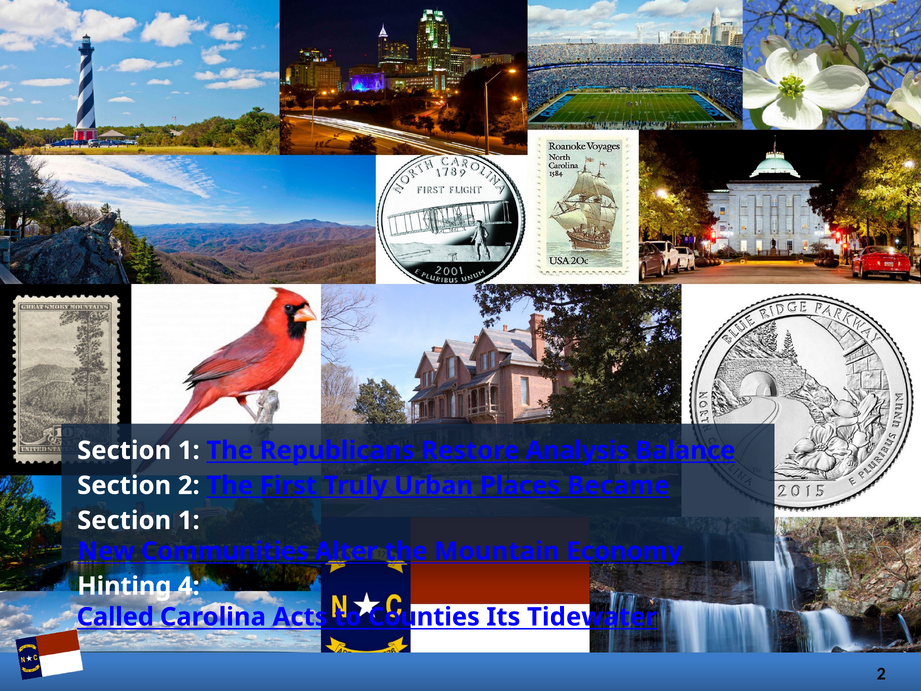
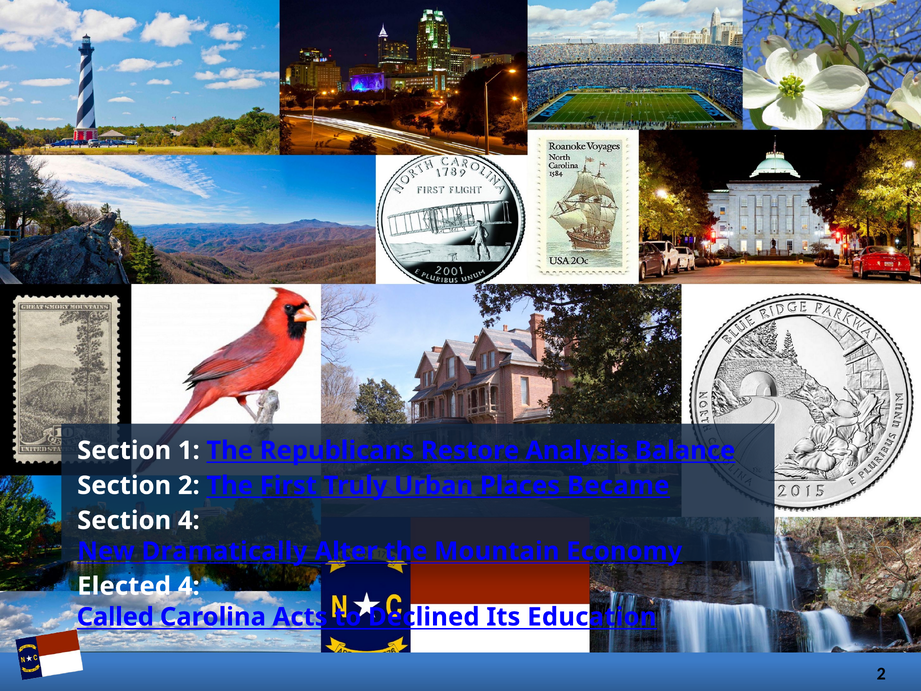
1 at (189, 520): 1 -> 4
Communities: Communities -> Dramatically
Hinting: Hinting -> Elected
Counties: Counties -> Declined
Tidewater: Tidewater -> Education
